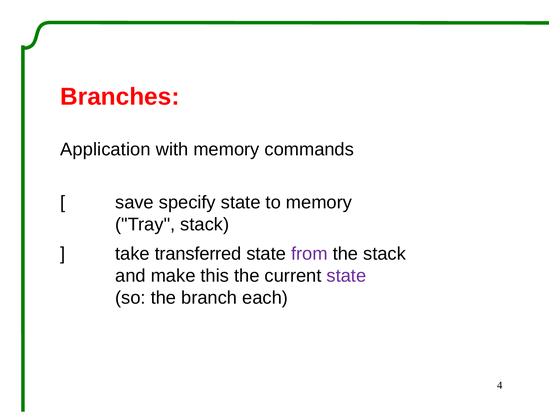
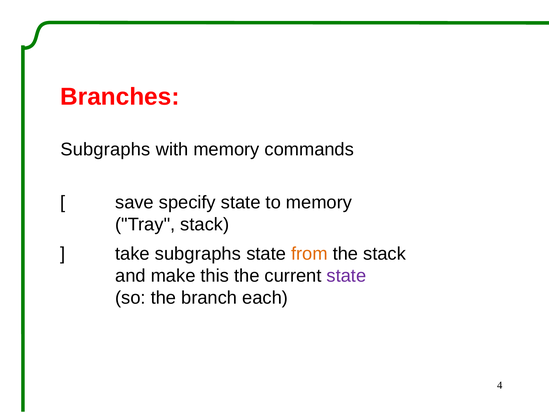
Application at (105, 149): Application -> Subgraphs
take transferred: transferred -> subgraphs
from colour: purple -> orange
